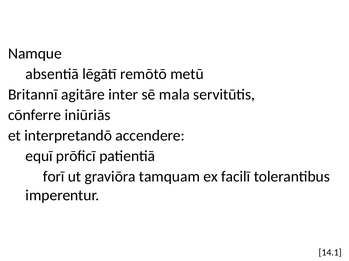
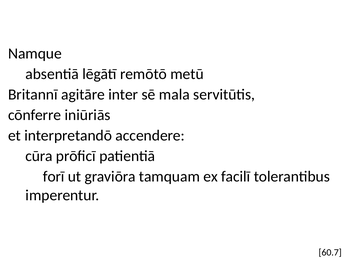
equī: equī -> cūra
14.1: 14.1 -> 60.7
